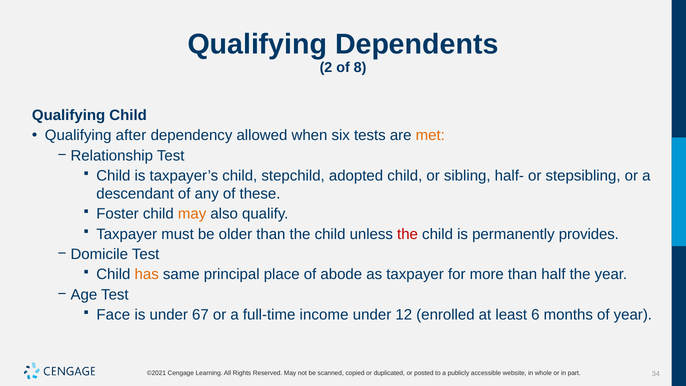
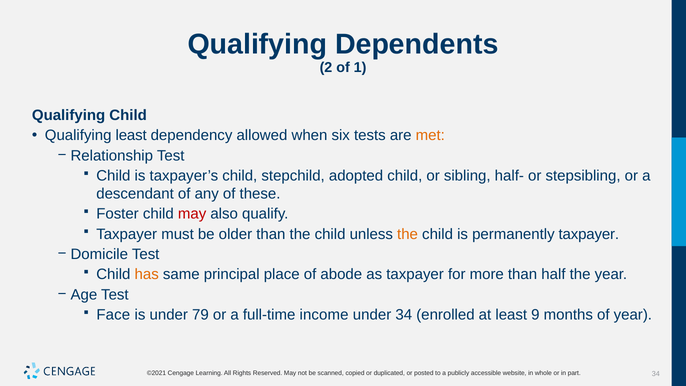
8: 8 -> 1
Qualifying after: after -> least
may at (192, 214) colour: orange -> red
the at (408, 234) colour: red -> orange
permanently provides: provides -> taxpayer
67: 67 -> 79
under 12: 12 -> 34
6: 6 -> 9
